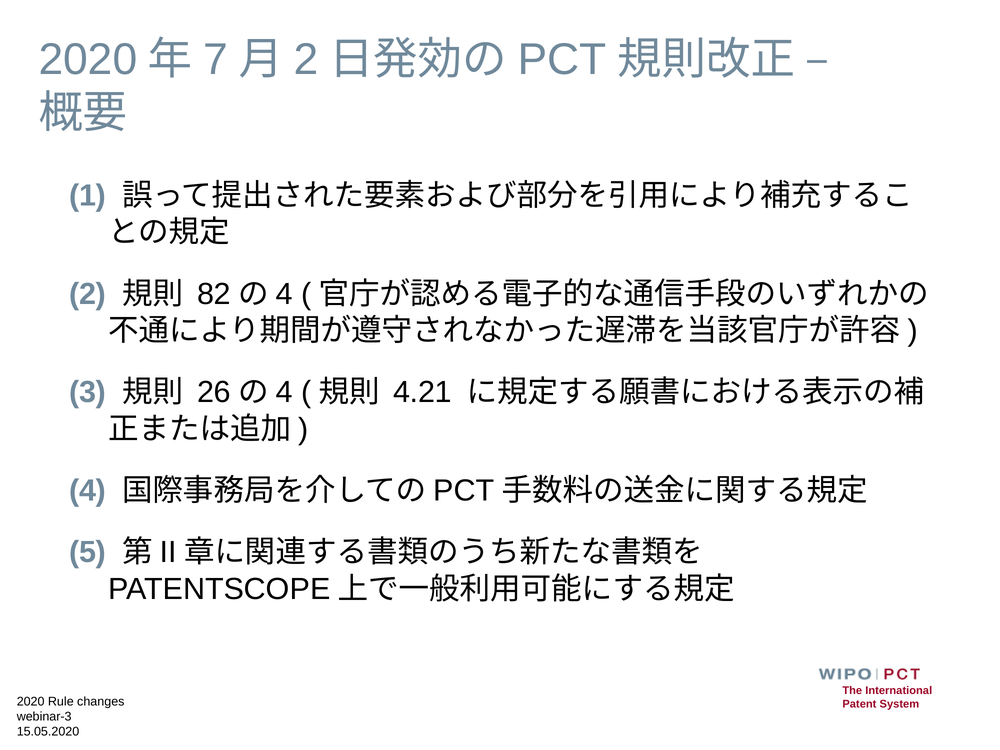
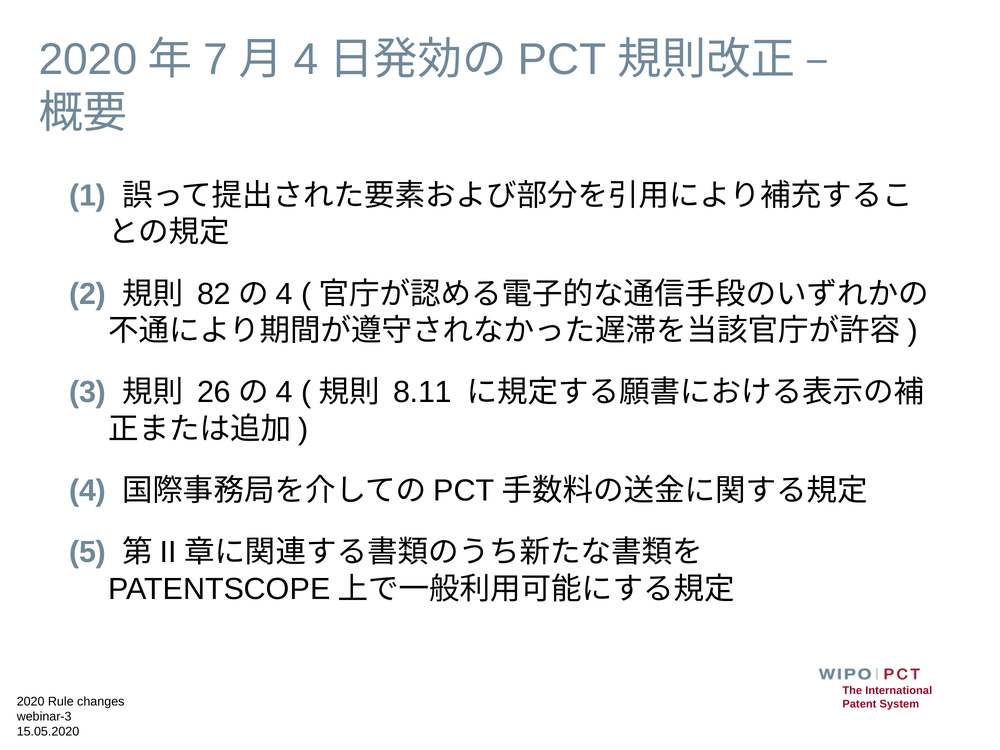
2 at (306, 60): 2 -> 4
4.21: 4.21 -> 8.11
